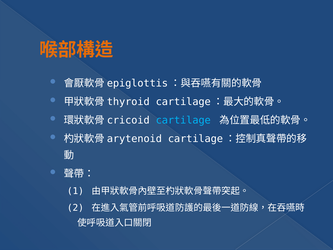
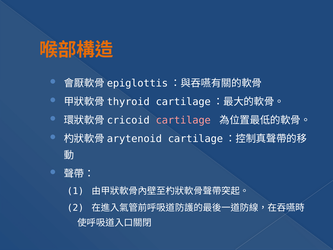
cartilage colour: light blue -> pink
